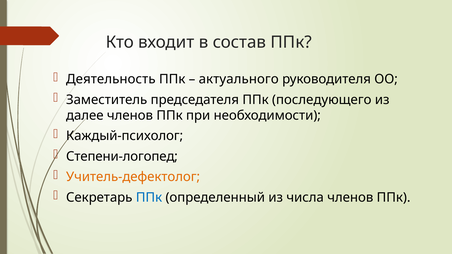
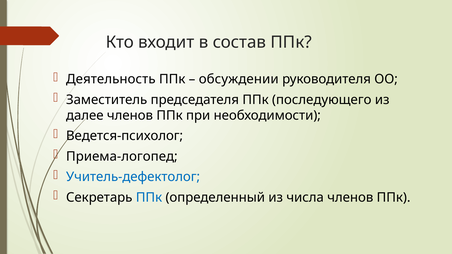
актуального: актуального -> обсуждении
Каждый-психолог: Каждый-психолог -> Ведется-психолог
Степени-логопед: Степени-логопед -> Приема-логопед
Учитель-дефектолог colour: orange -> blue
